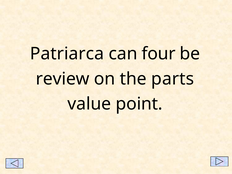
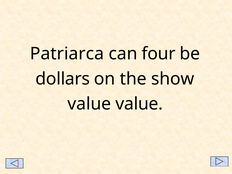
review: review -> dollars
parts: parts -> show
value point: point -> value
